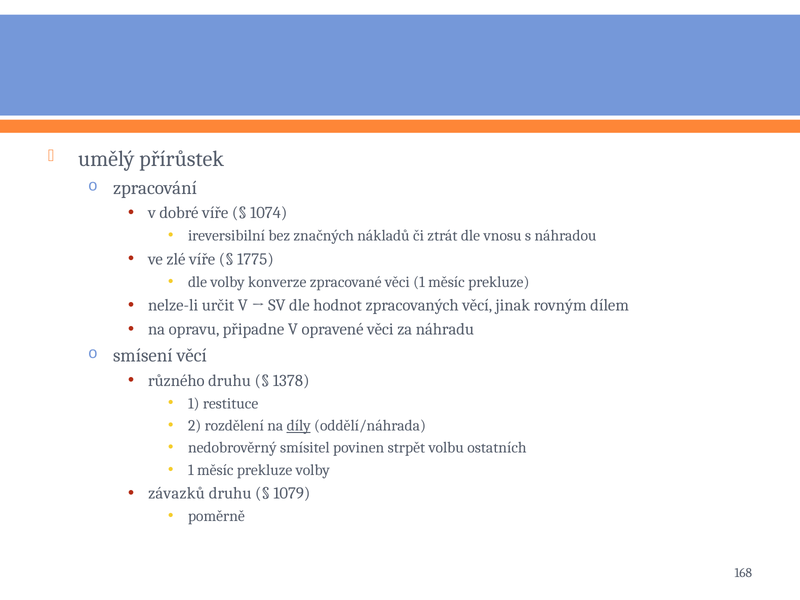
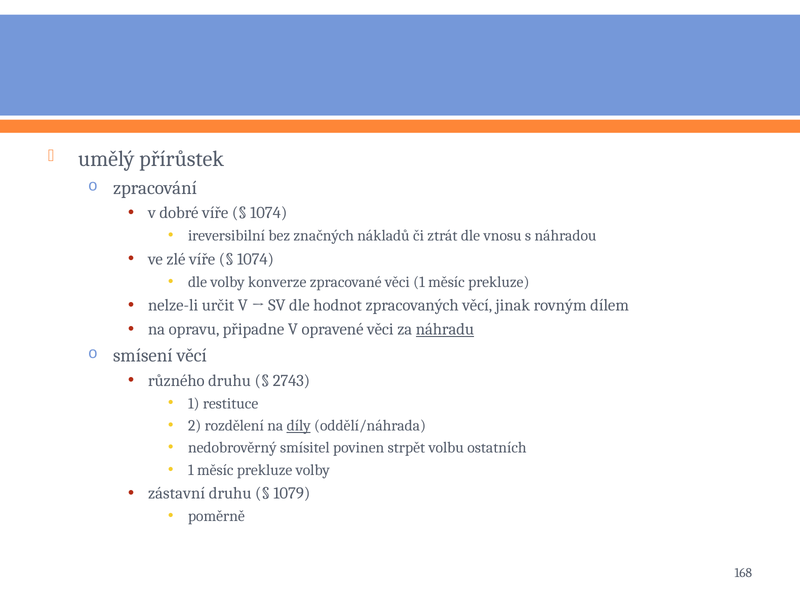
1775 at (255, 259): 1775 -> 1074
náhradu underline: none -> present
1378: 1378 -> 2743
závazků: závazků -> zástavní
